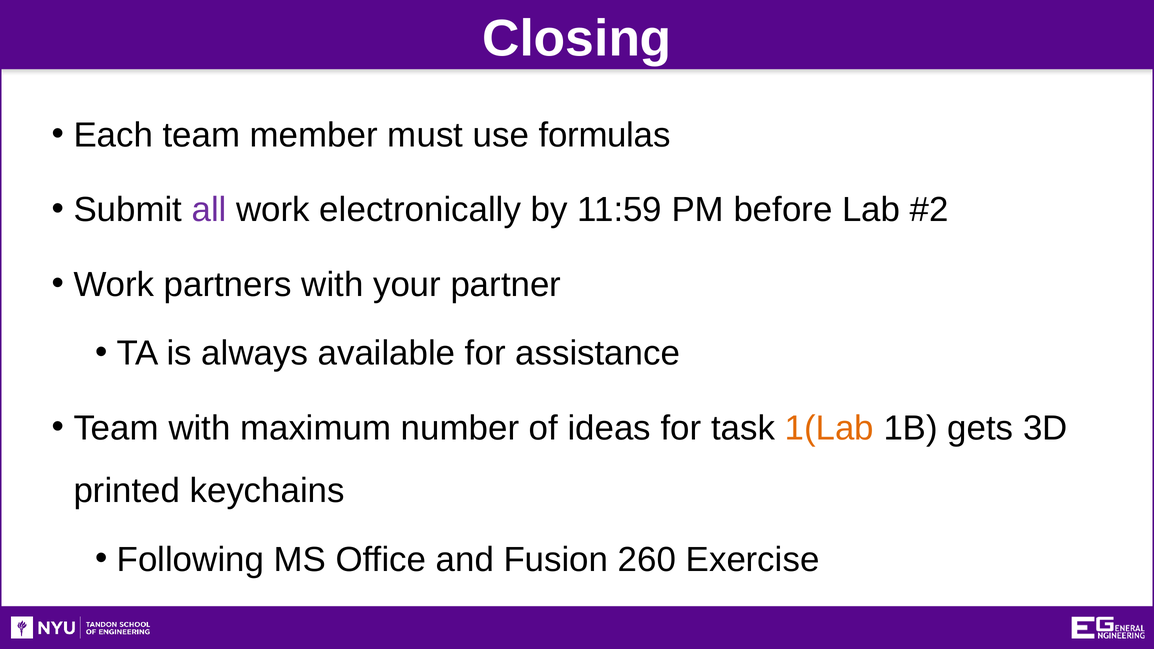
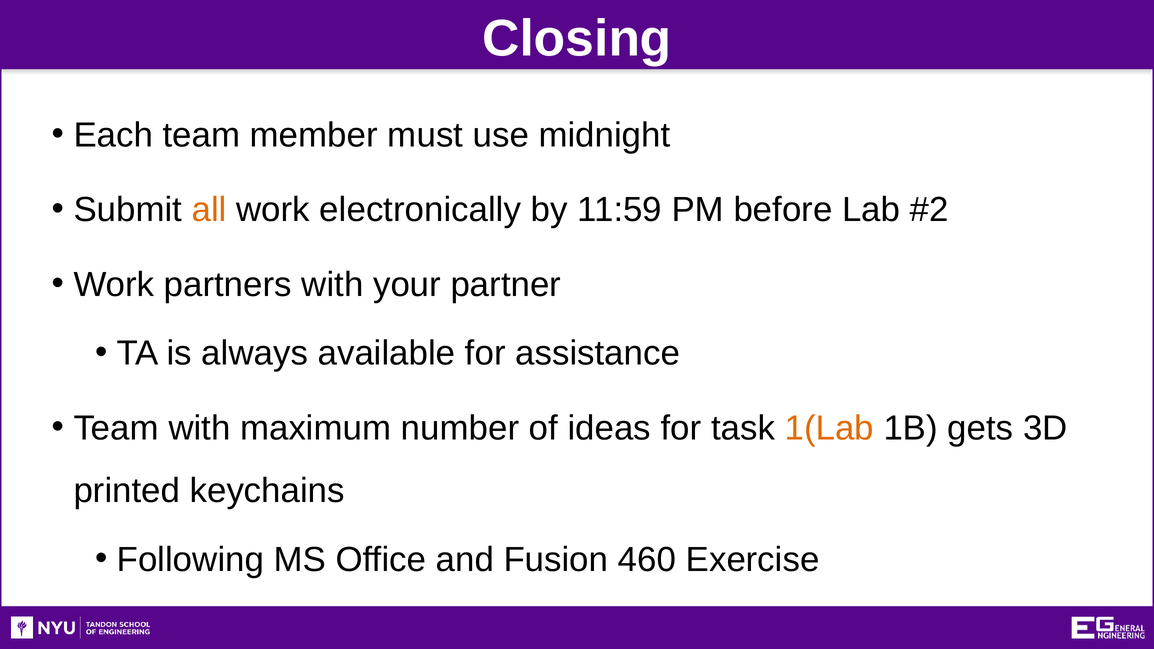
formulas: formulas -> midnight
all colour: purple -> orange
260: 260 -> 460
